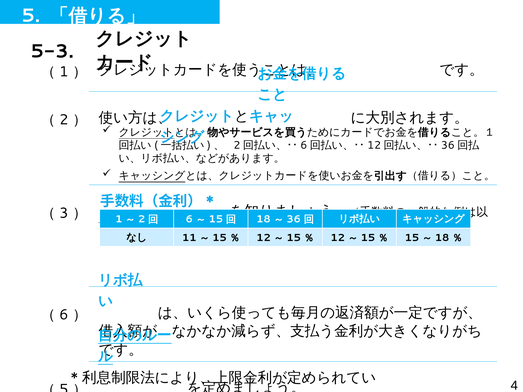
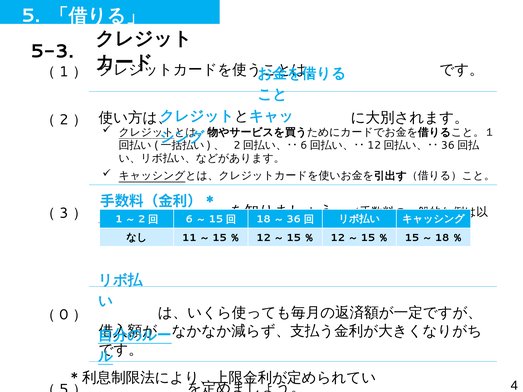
6 at (64, 315): 6 -> 0
